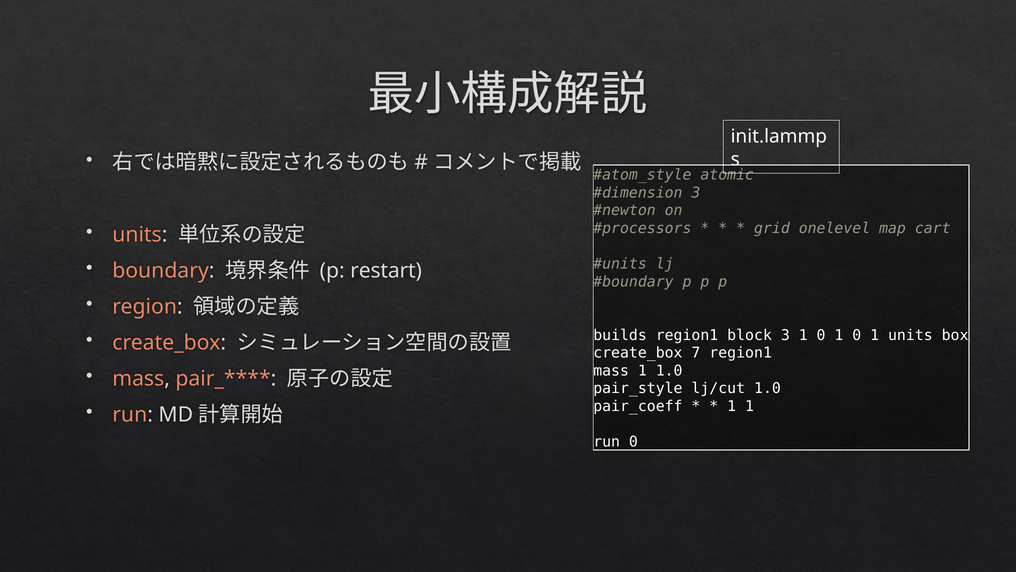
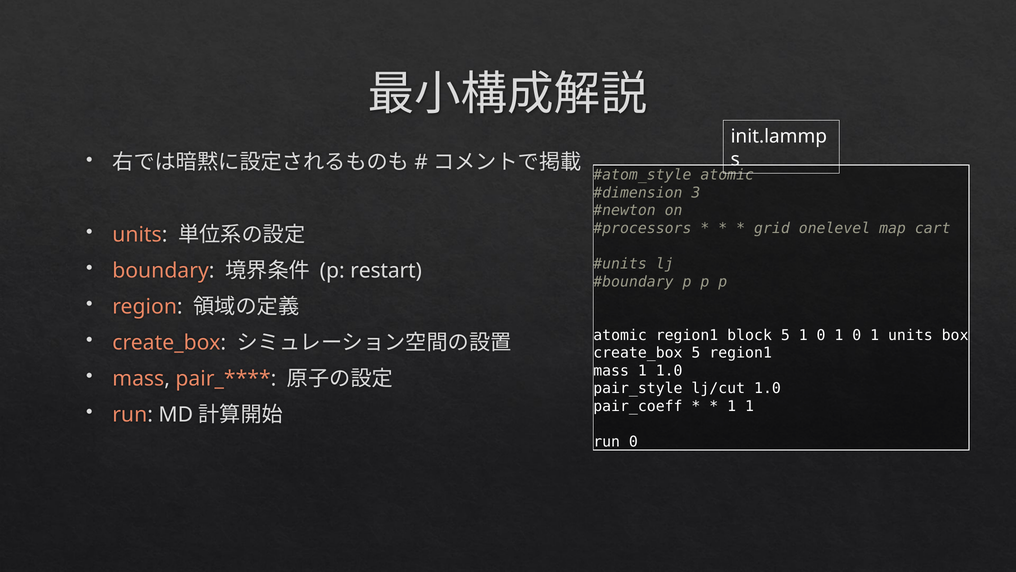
builds at (620, 335): builds -> atomic
block 3: 3 -> 5
create_box 7: 7 -> 5
